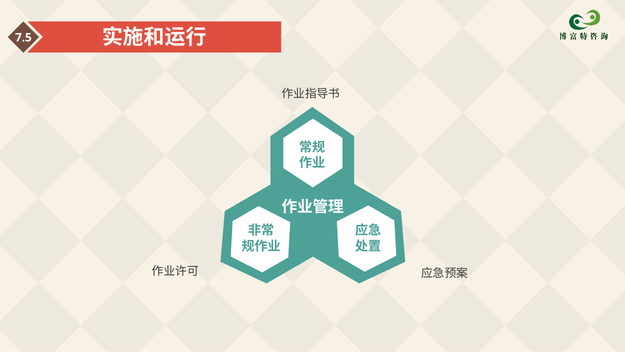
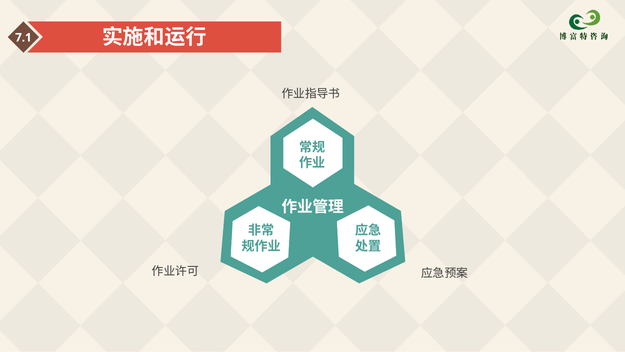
7.5: 7.5 -> 7.1
